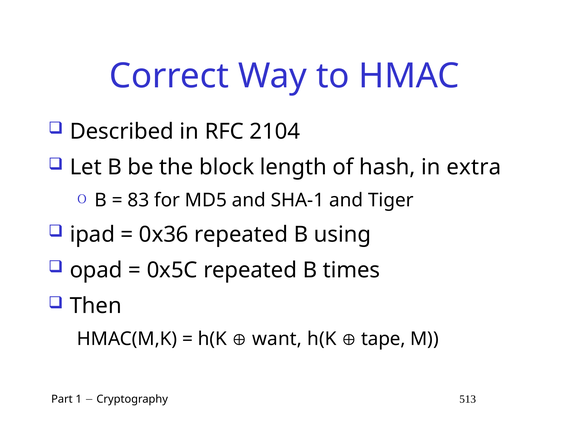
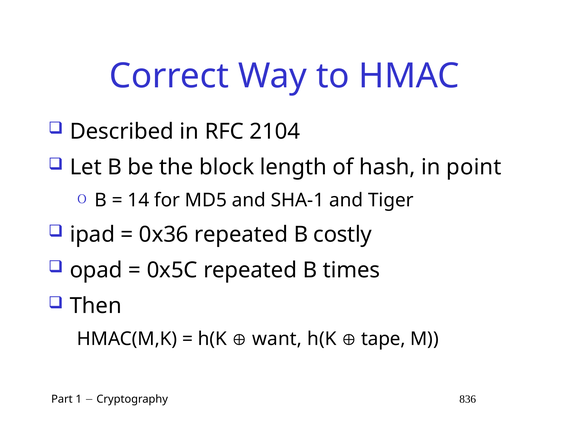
extra: extra -> point
83: 83 -> 14
using: using -> costly
513: 513 -> 836
